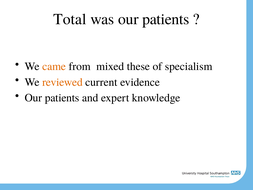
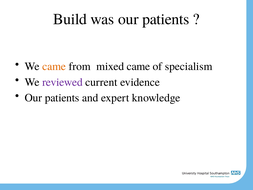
Total: Total -> Build
mixed these: these -> came
reviewed colour: orange -> purple
